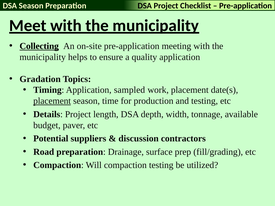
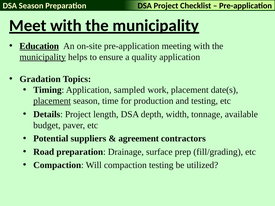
Collecting: Collecting -> Education
municipality at (43, 57) underline: none -> present
discussion: discussion -> agreement
